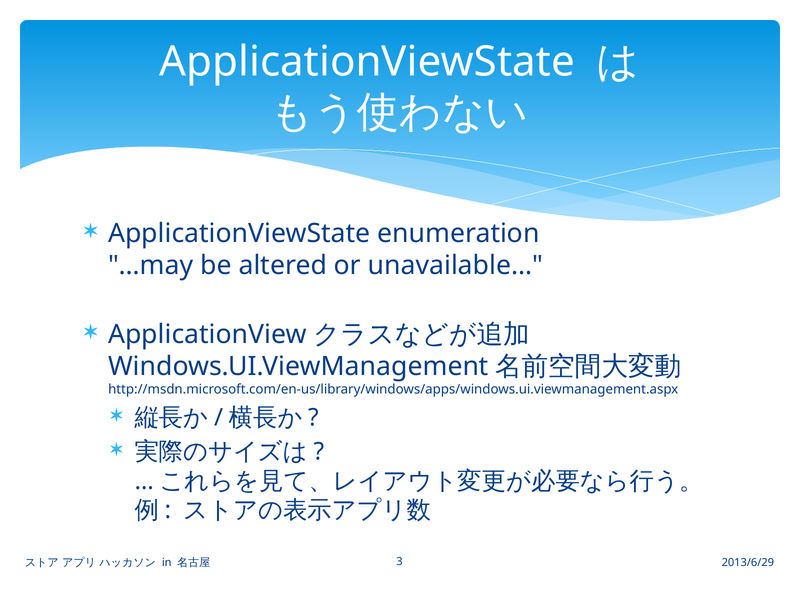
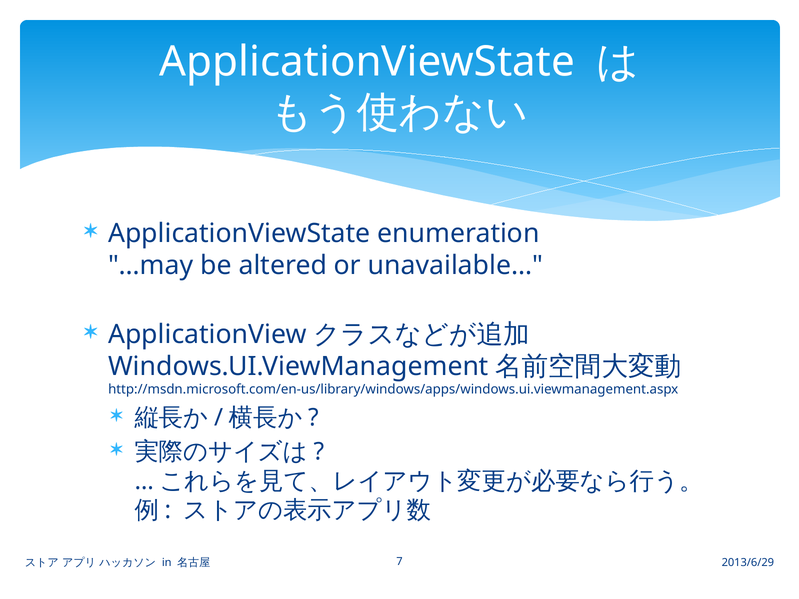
3: 3 -> 7
